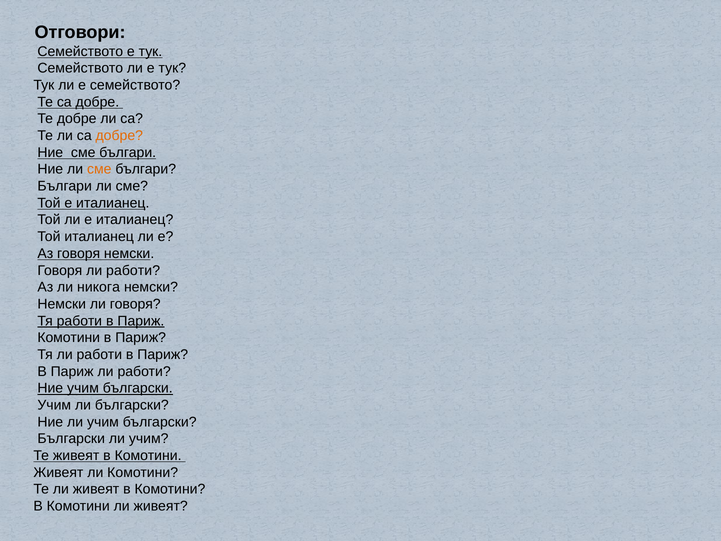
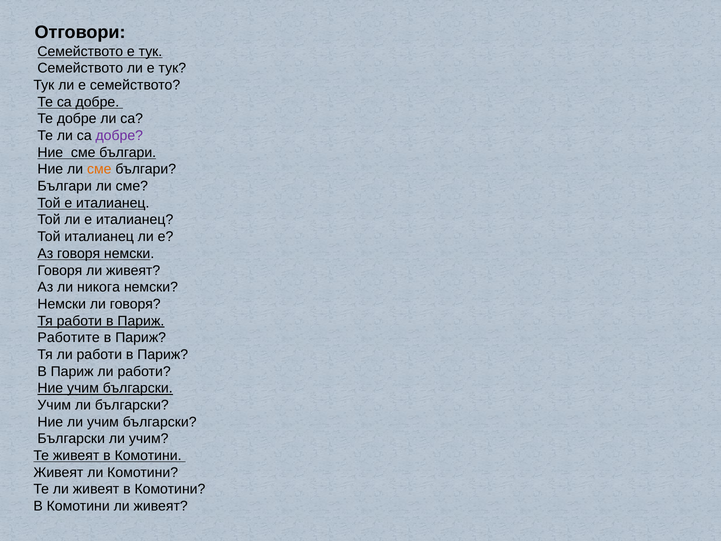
добре at (119, 136) colour: orange -> purple
Говоря ли работи: работи -> живеят
Комотини at (69, 338): Комотини -> Работите
